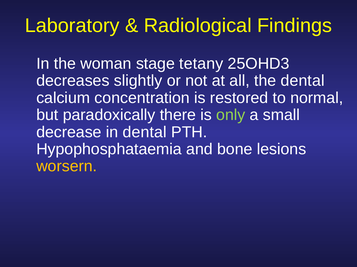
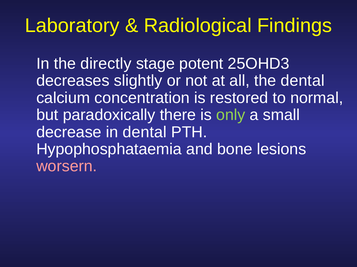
woman: woman -> directly
tetany: tetany -> potent
worsern colour: yellow -> pink
